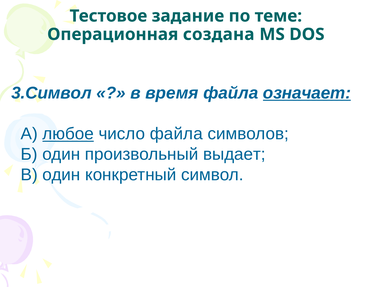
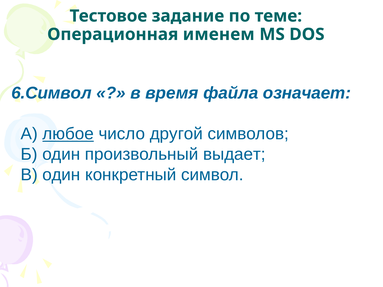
создана: создана -> именем
3.Символ: 3.Символ -> 6.Символ
означает underline: present -> none
число файла: файла -> другой
